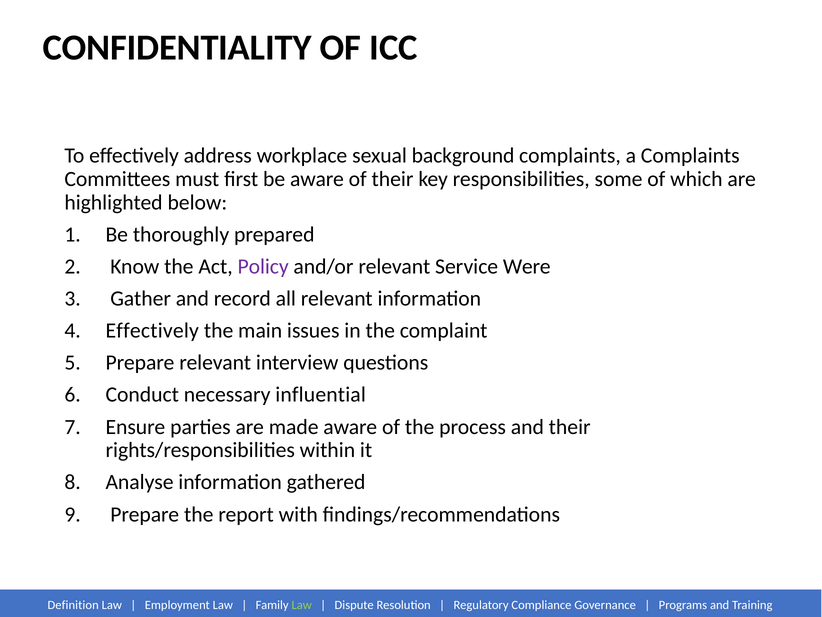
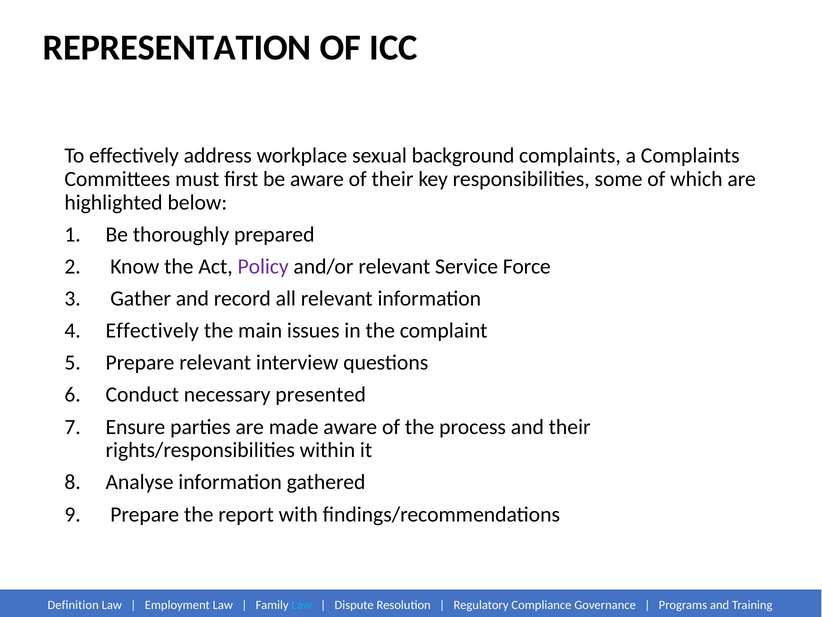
CONFIDENTIALITY: CONFIDENTIALITY -> REPRESENTATION
Were: Were -> Force
influential: influential -> presented
Law at (302, 605) colour: light green -> light blue
